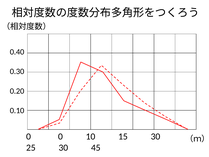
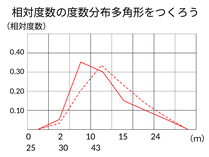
0 0: 0 -> 2
15 30: 30 -> 24
45: 45 -> 43
